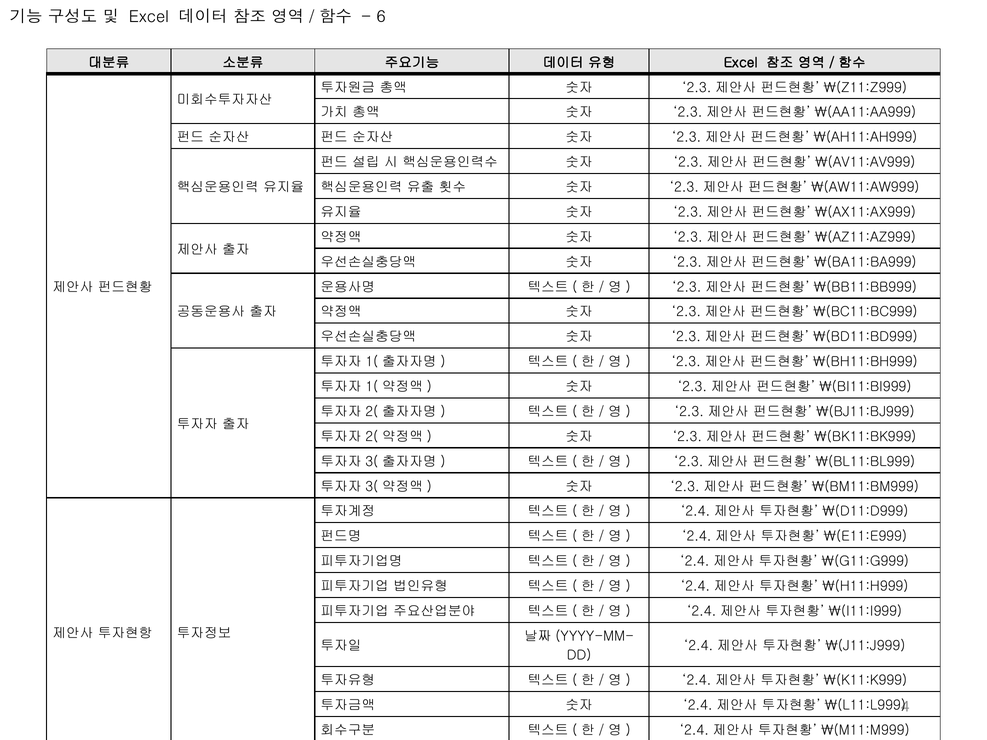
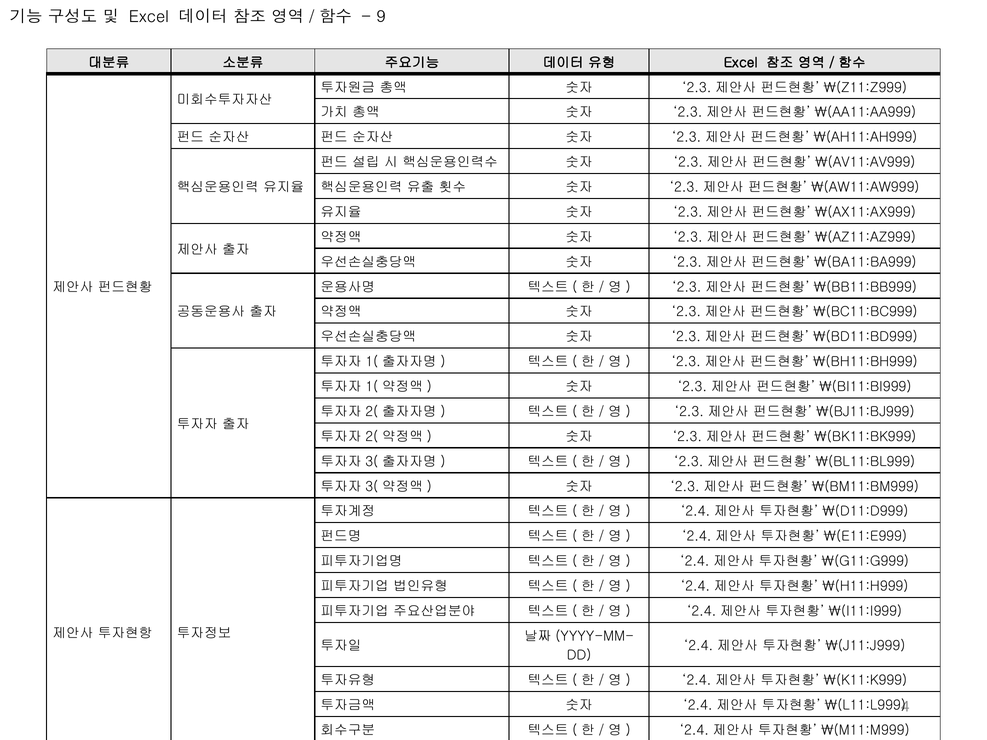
6: 6 -> 9
